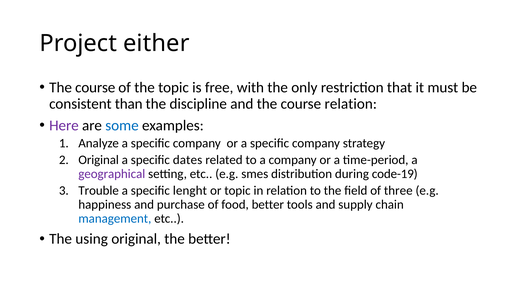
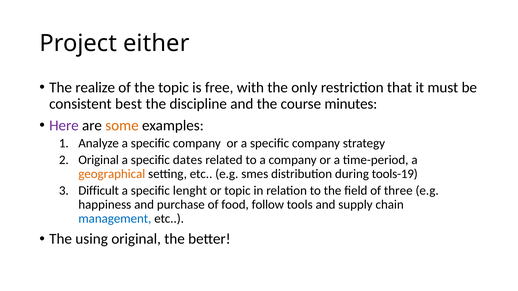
course at (95, 88): course -> realize
than: than -> best
course relation: relation -> minutes
some colour: blue -> orange
geographical colour: purple -> orange
code-19: code-19 -> tools-19
Trouble: Trouble -> Difficult
food better: better -> follow
